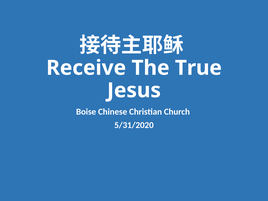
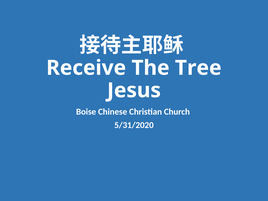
True: True -> Tree
